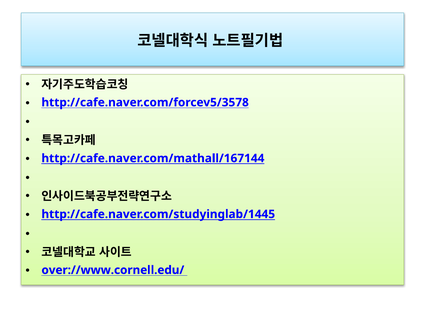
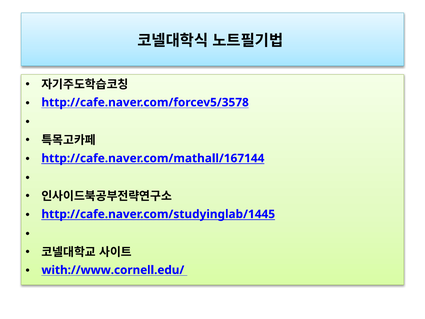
over://www.cornell.edu/: over://www.cornell.edu/ -> with://www.cornell.edu/
